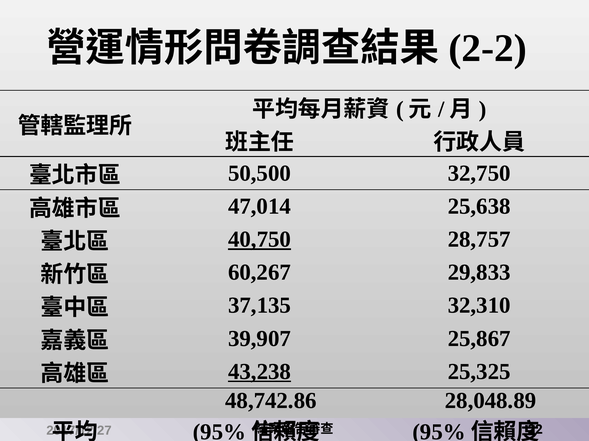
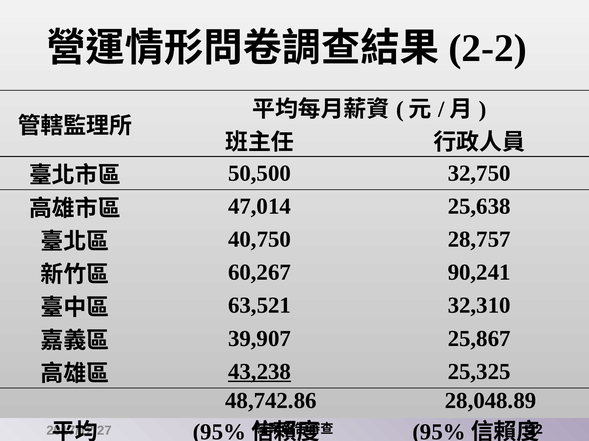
40,750 underline: present -> none
29,833: 29,833 -> 90,241
37,135: 37,135 -> 63,521
